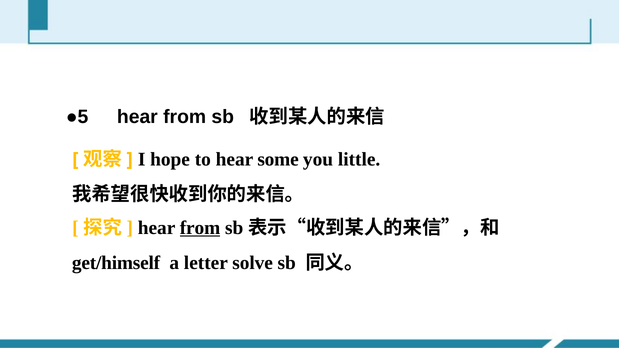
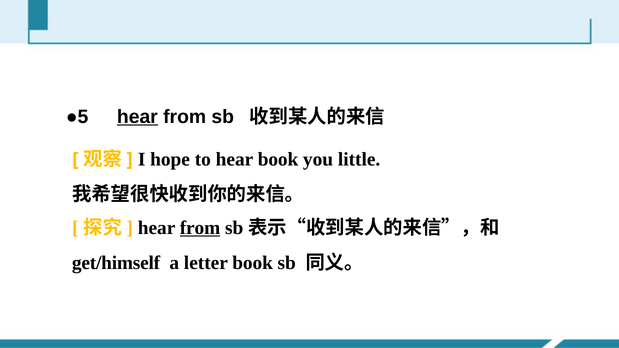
hear at (137, 117) underline: none -> present
hear some: some -> book
letter solve: solve -> book
